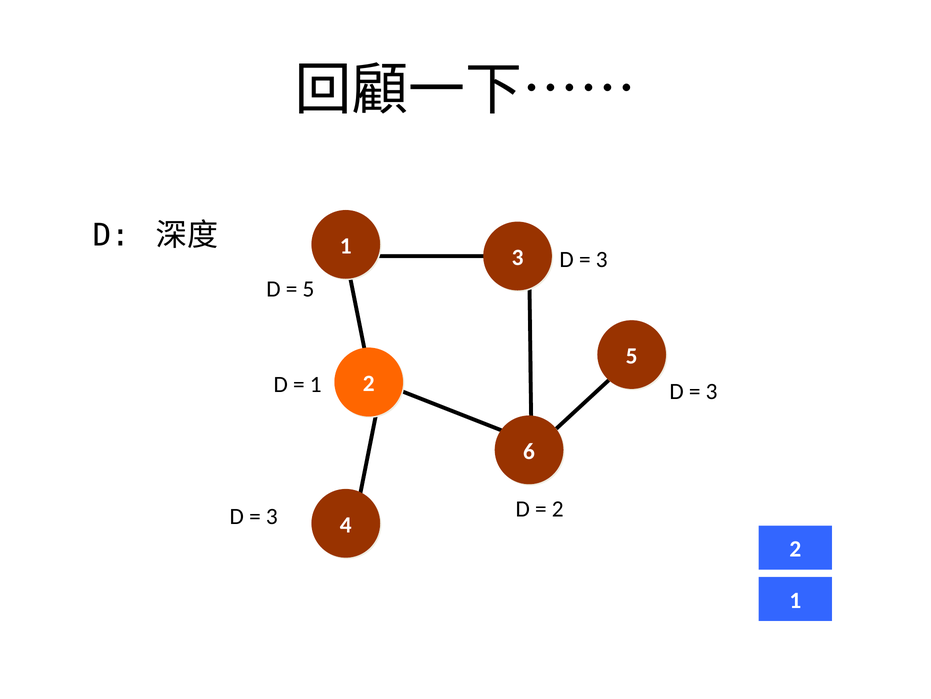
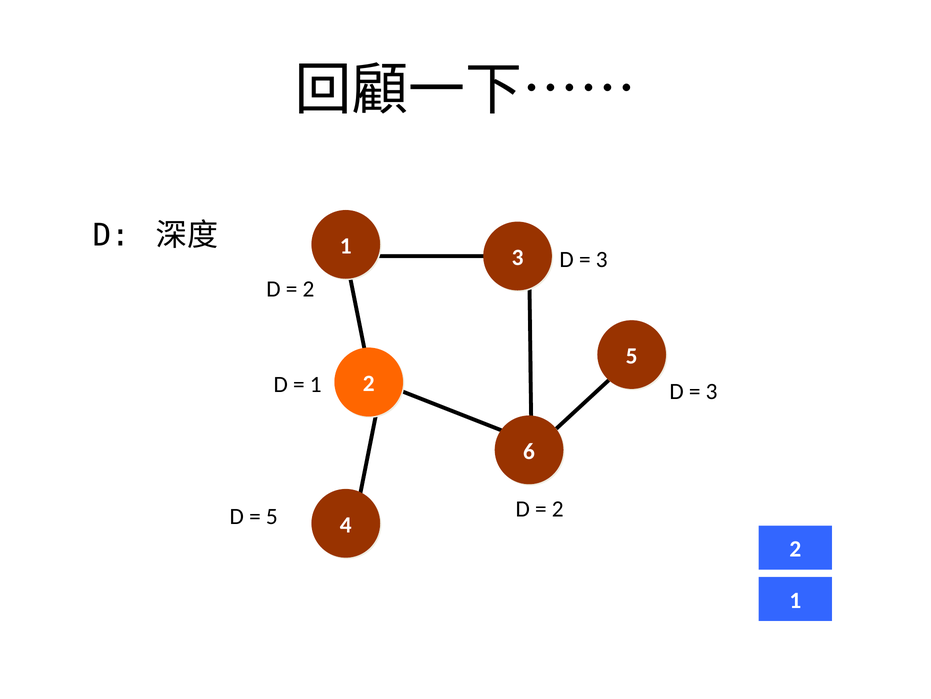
5 at (308, 289): 5 -> 2
3 at (272, 516): 3 -> 5
